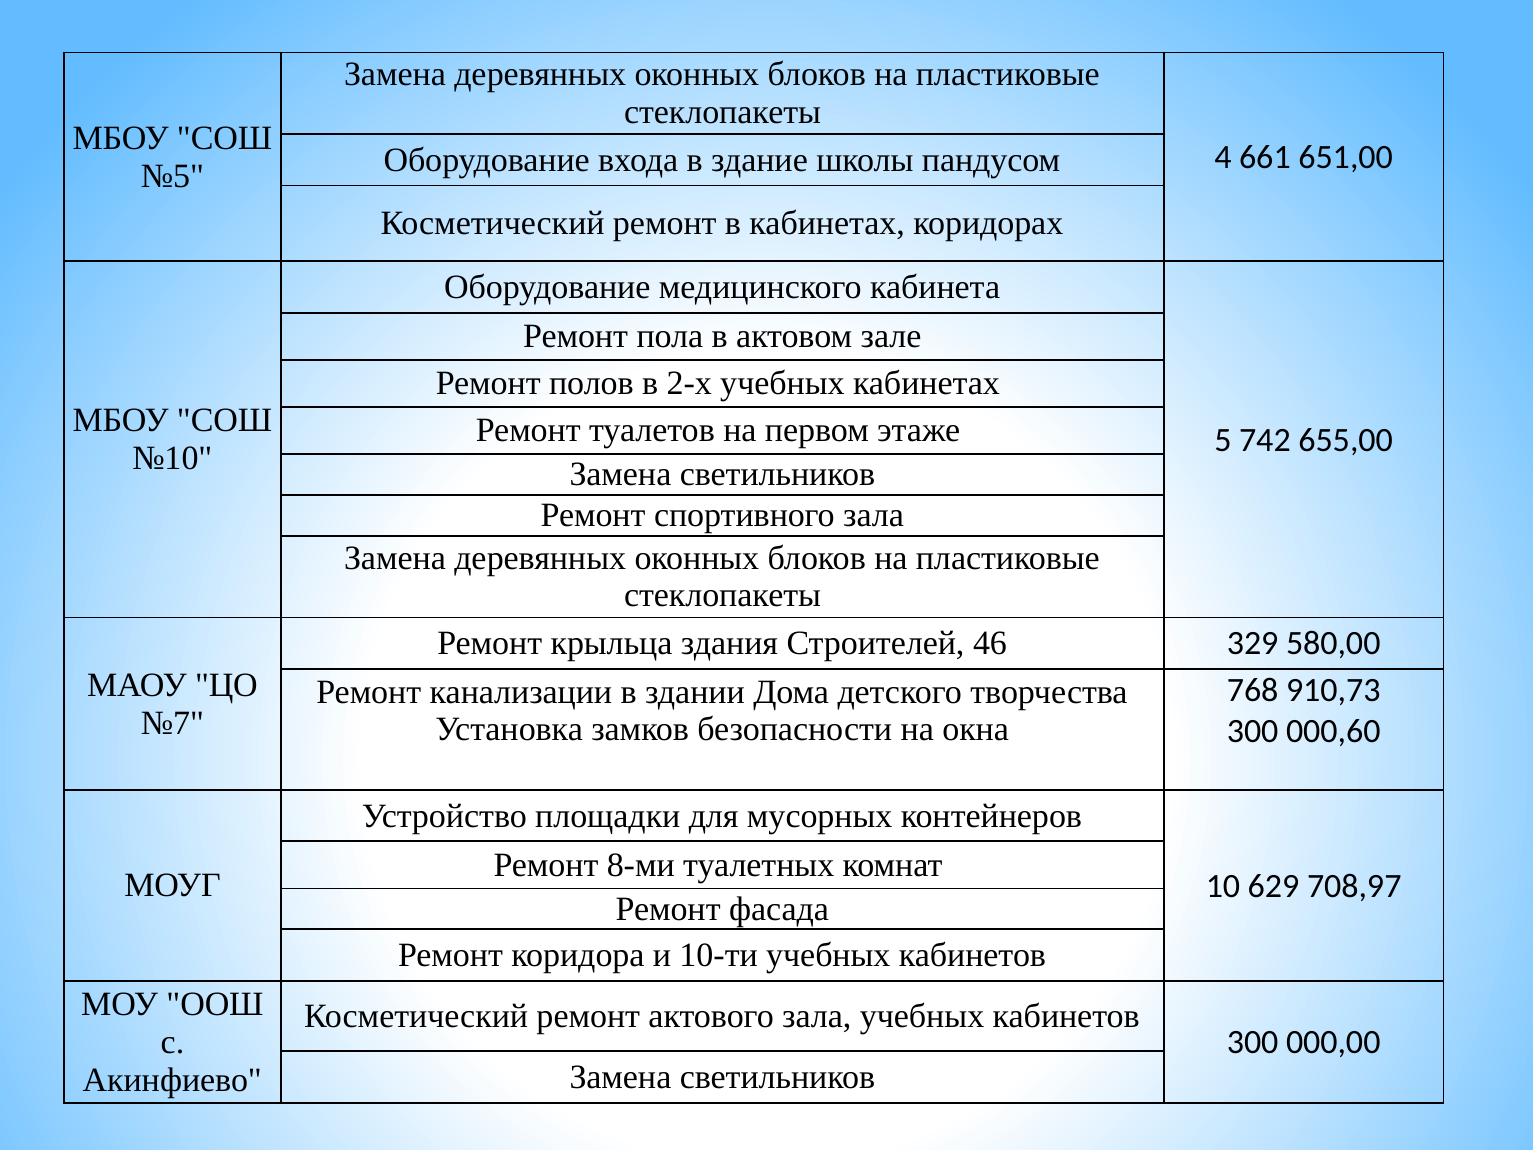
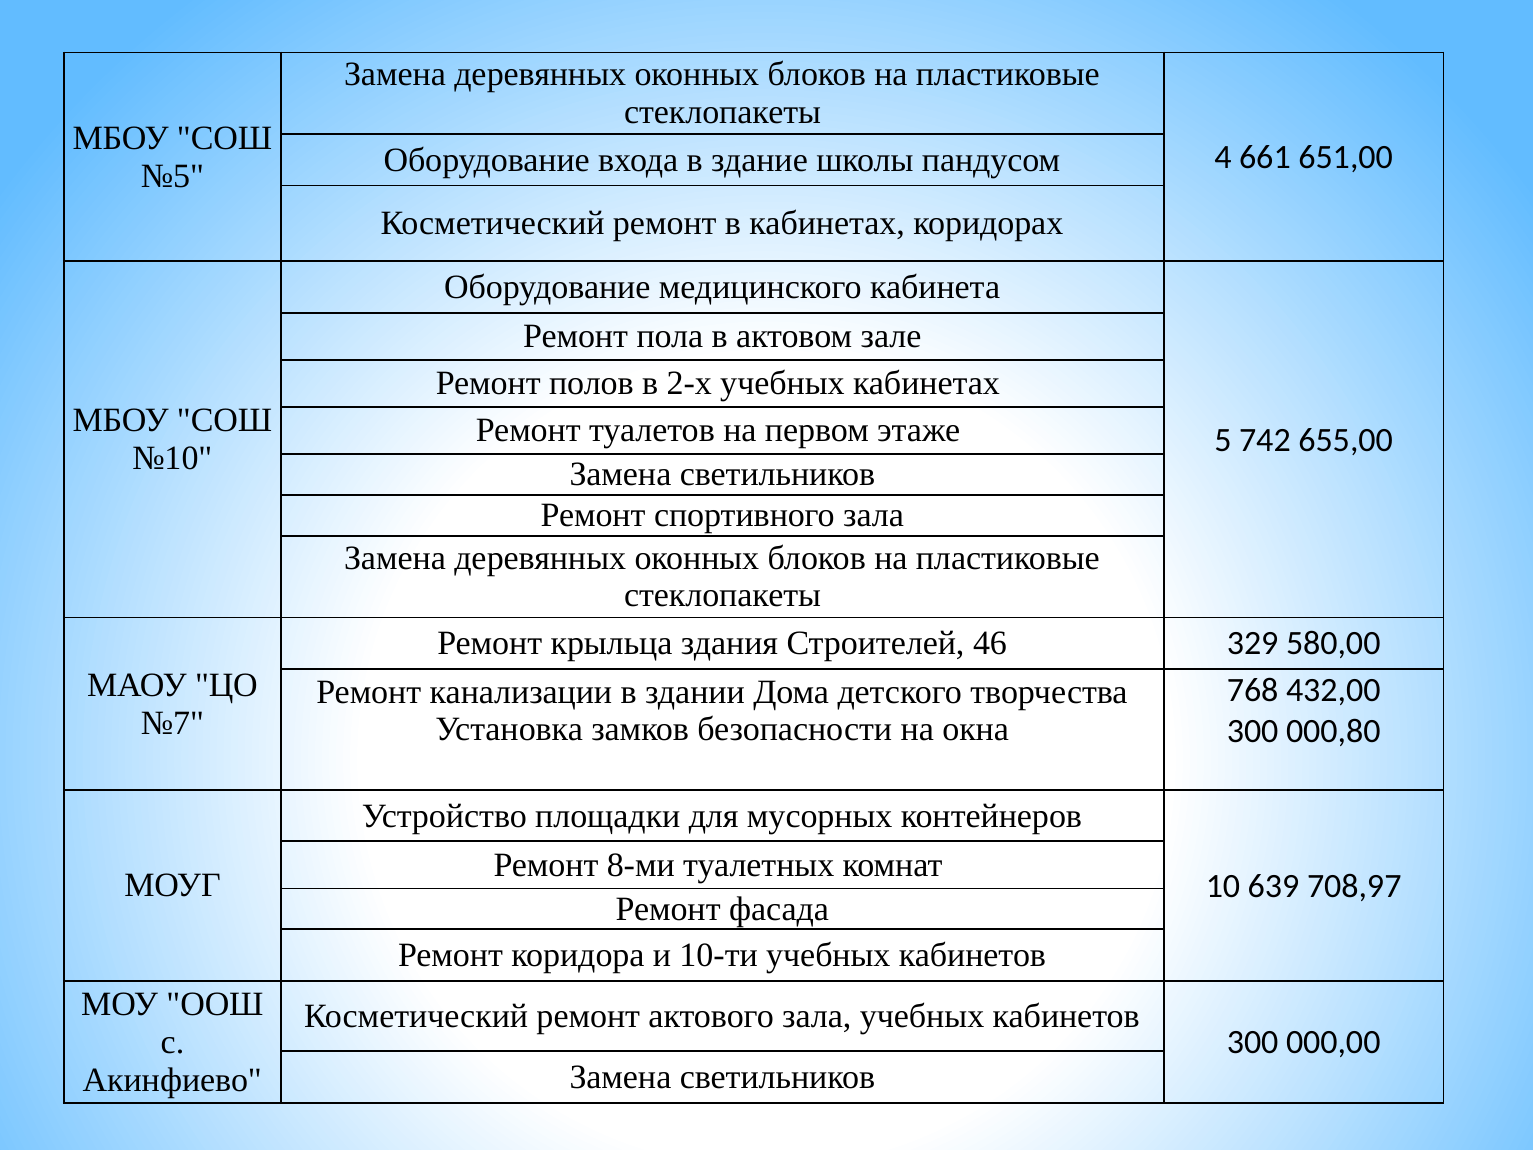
910,73: 910,73 -> 432,00
000,60: 000,60 -> 000,80
629: 629 -> 639
